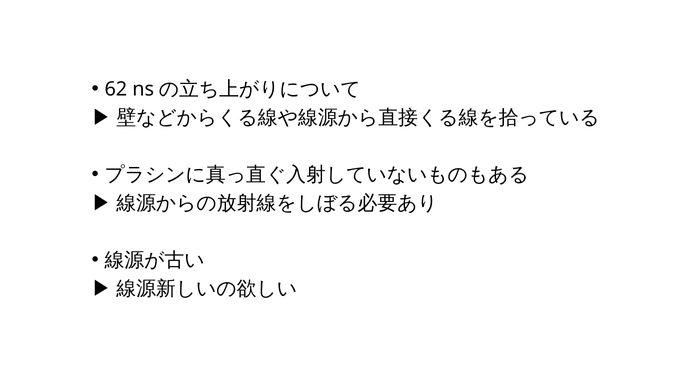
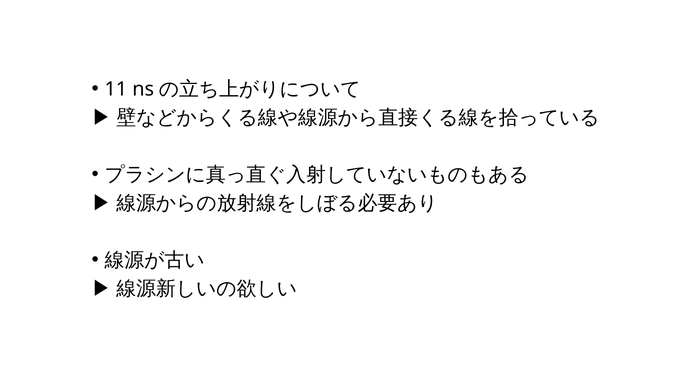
62: 62 -> 11
